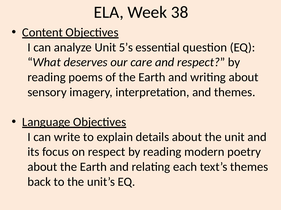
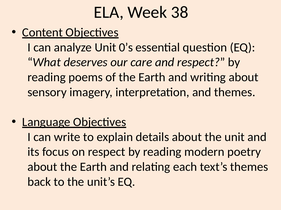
5’s: 5’s -> 0’s
